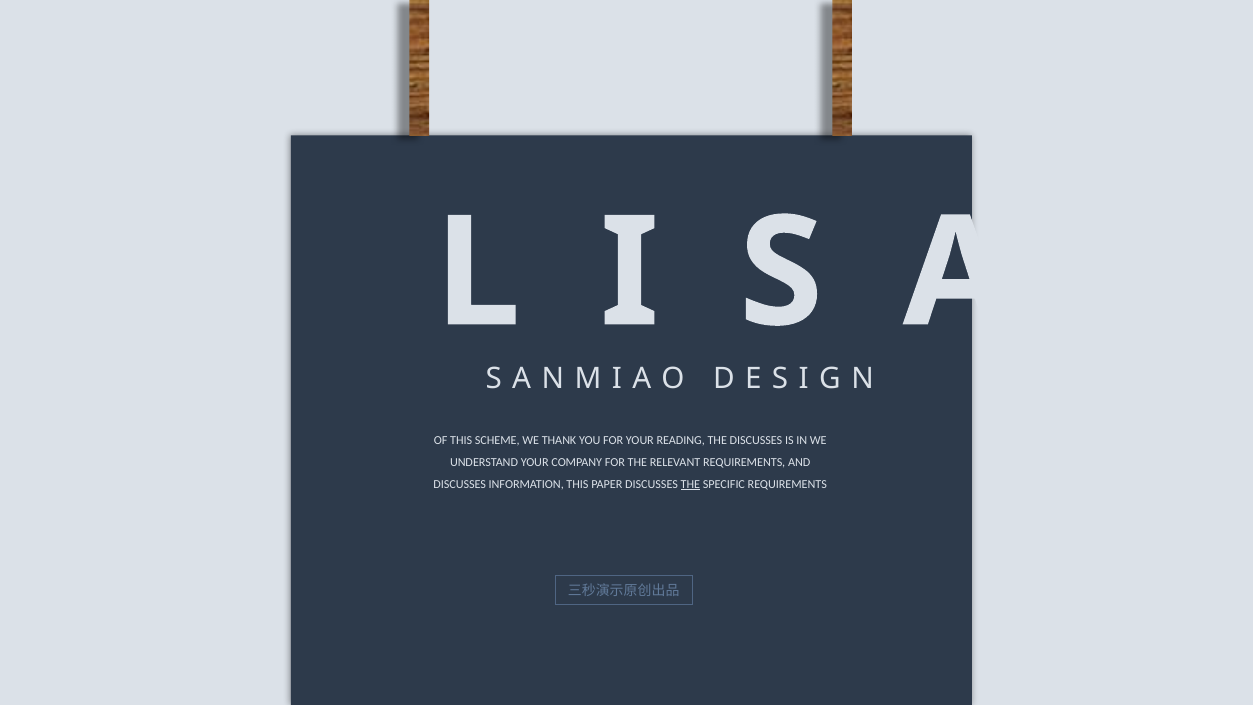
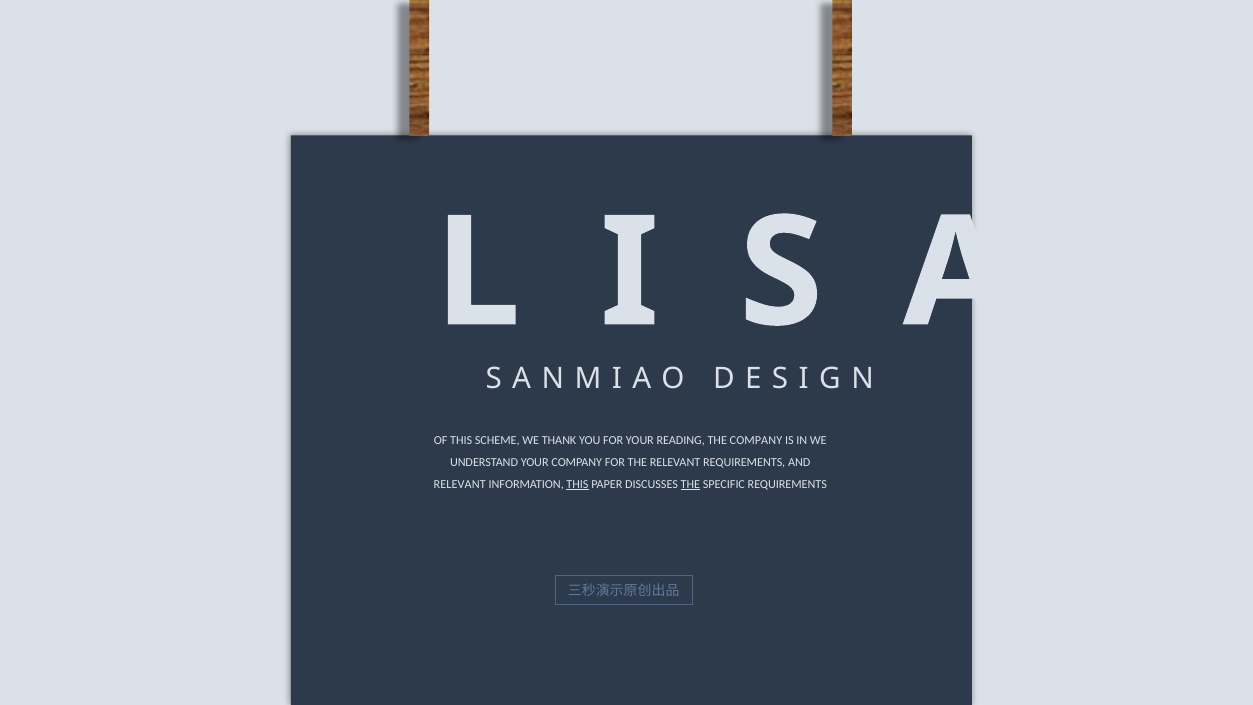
THE DISCUSSES: DISCUSSES -> COMPANY
DISCUSSES at (460, 484): DISCUSSES -> RELEVANT
THIS at (578, 484) underline: none -> present
